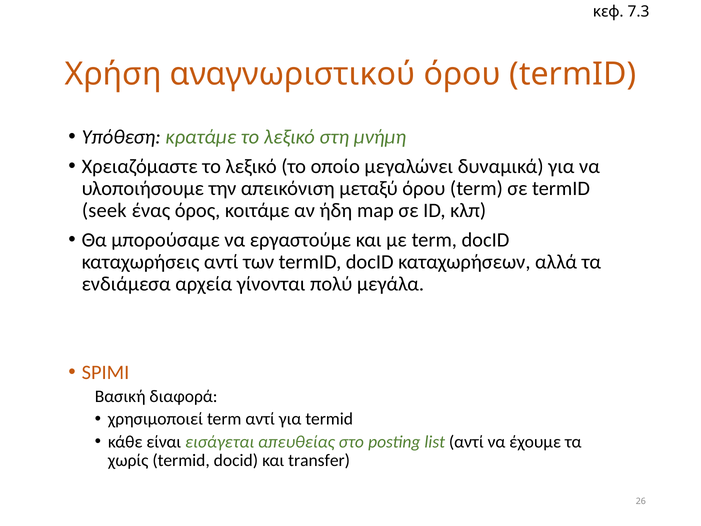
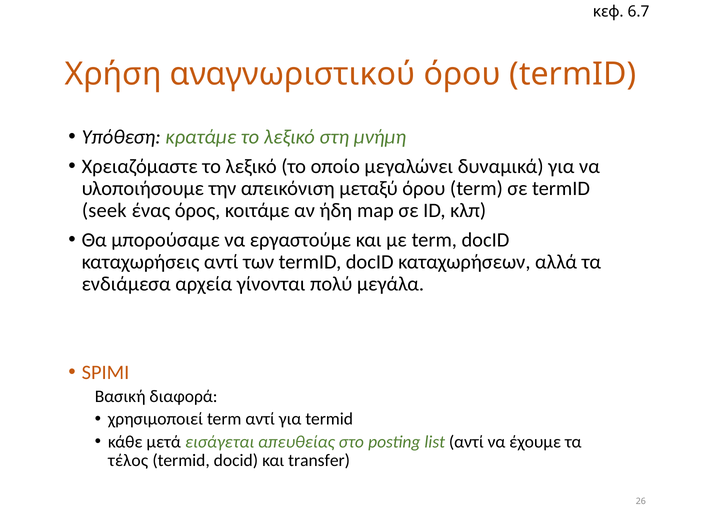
7.3: 7.3 -> 6.7
είναι: είναι -> μετά
χωρίς: χωρίς -> τέλος
